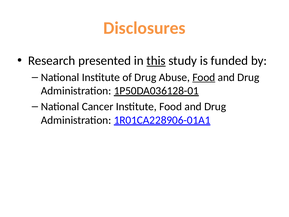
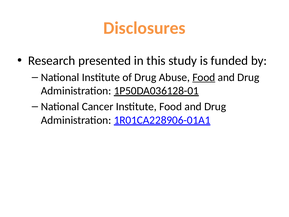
this underline: present -> none
